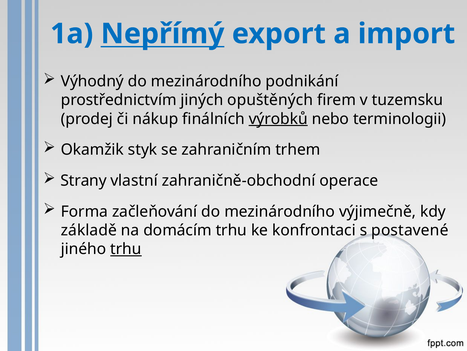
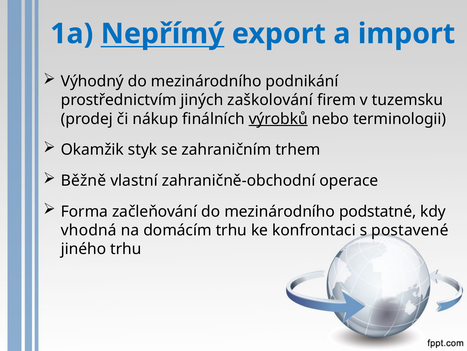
opuštěných: opuštěných -> zaškolování
Strany: Strany -> Běžně
výjimečně: výjimečně -> podstatné
základě: základě -> vhodná
trhu at (126, 249) underline: present -> none
